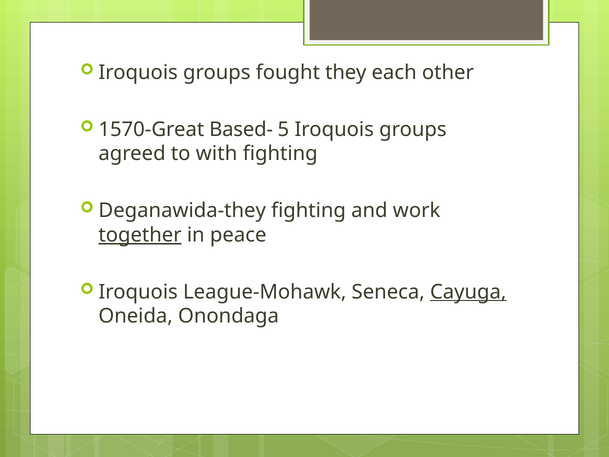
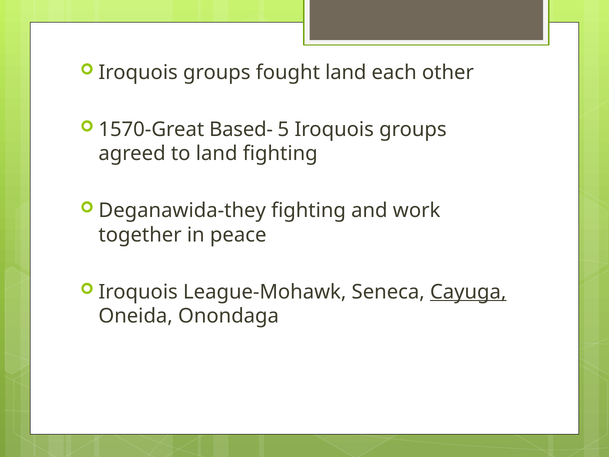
fought they: they -> land
to with: with -> land
together underline: present -> none
